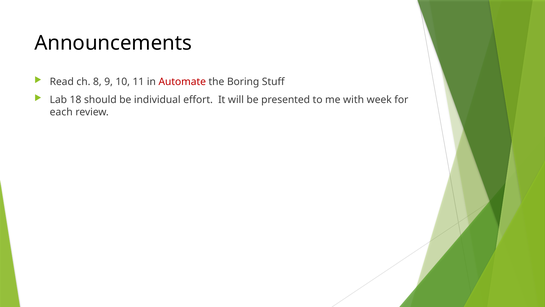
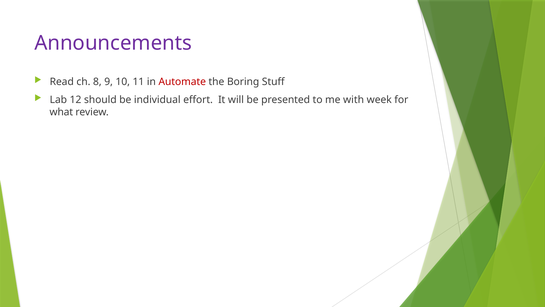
Announcements colour: black -> purple
18: 18 -> 12
each: each -> what
